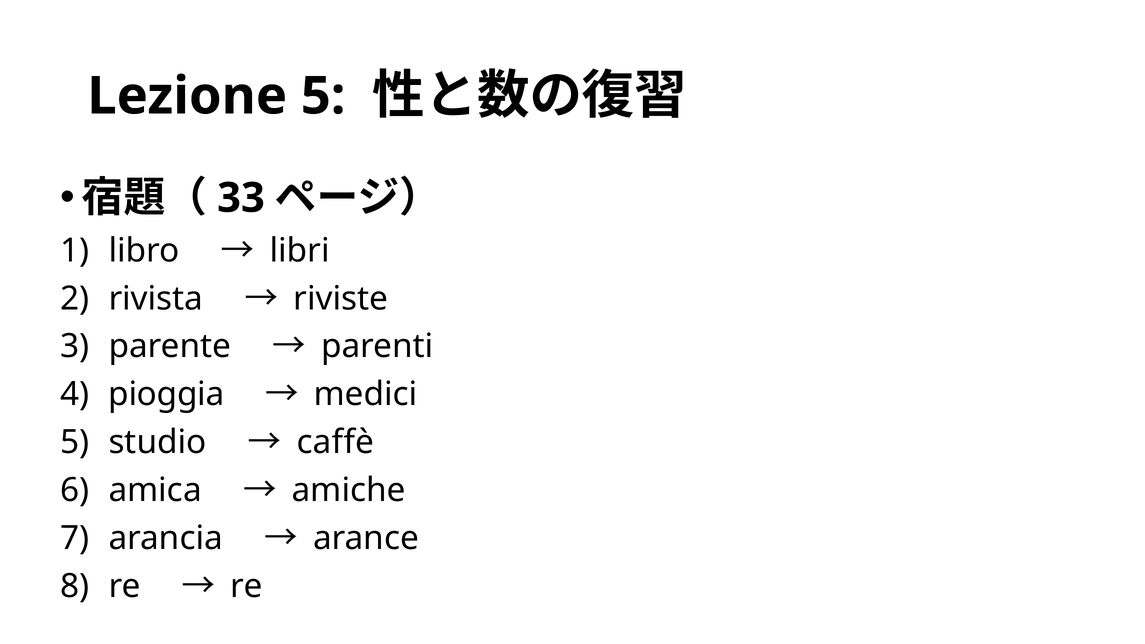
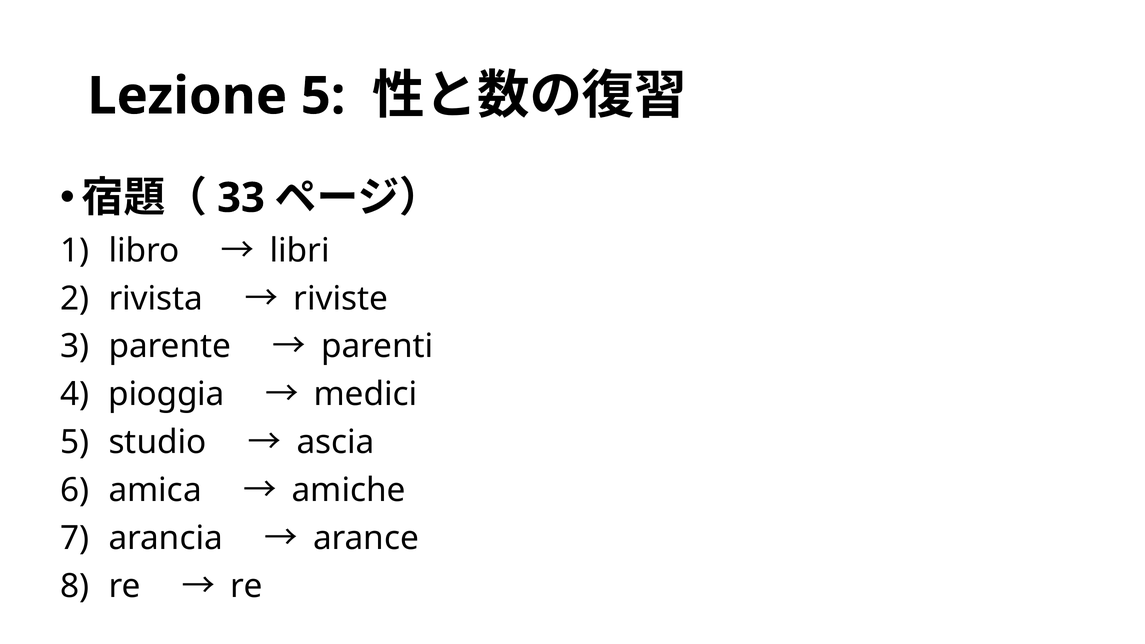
caffè: caffè -> ascia
